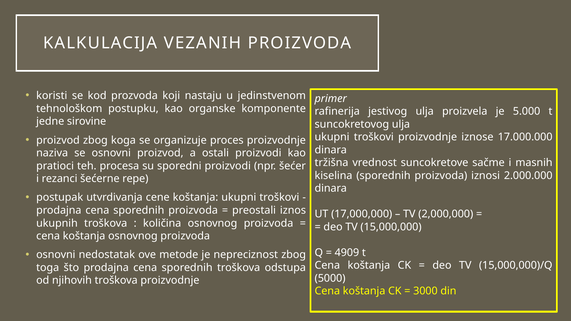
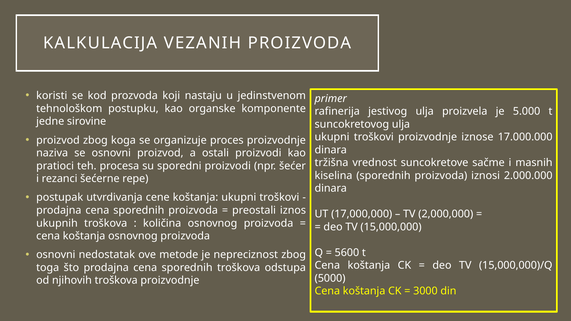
4909: 4909 -> 5600
